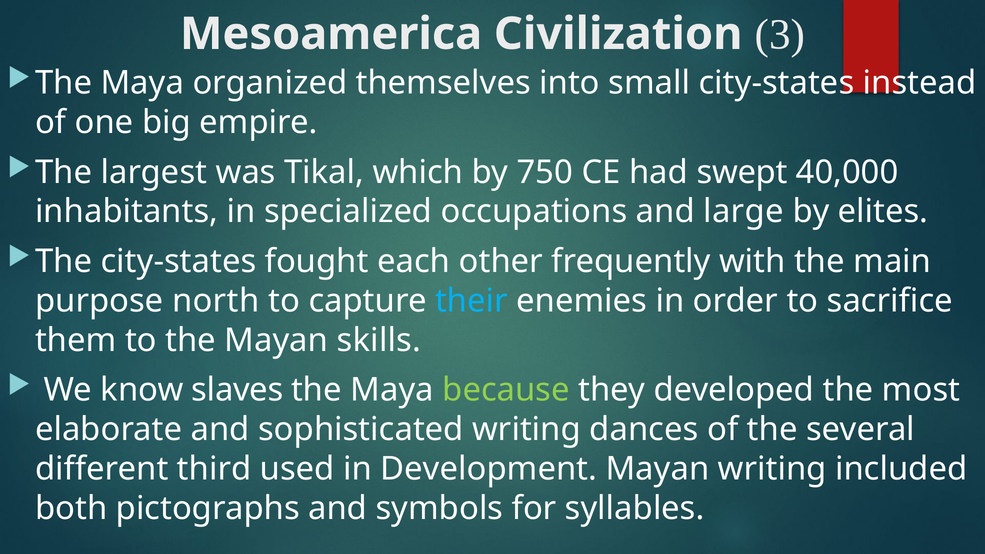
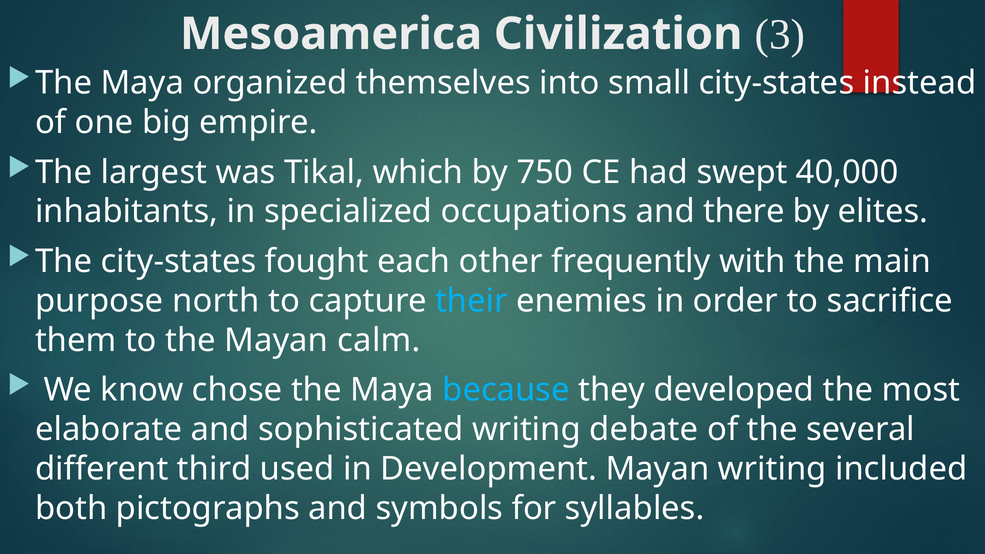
large: large -> there
skills: skills -> calm
slaves: slaves -> chose
because colour: light green -> light blue
dances: dances -> debate
